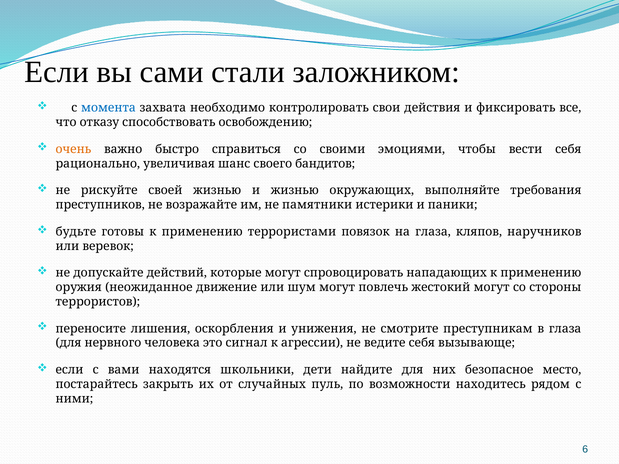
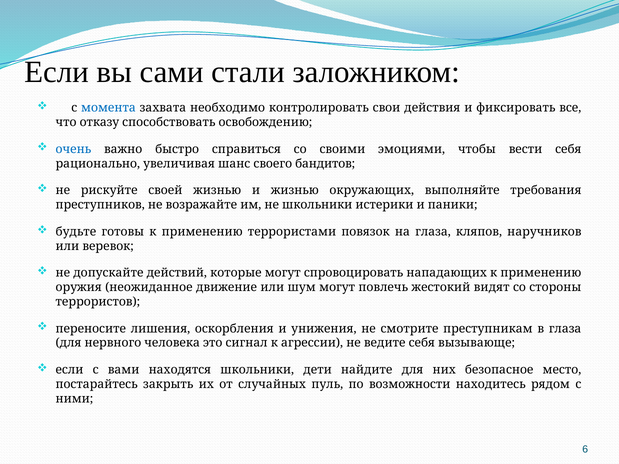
очень colour: orange -> blue
не памятники: памятники -> школьники
жестокий могут: могут -> видят
